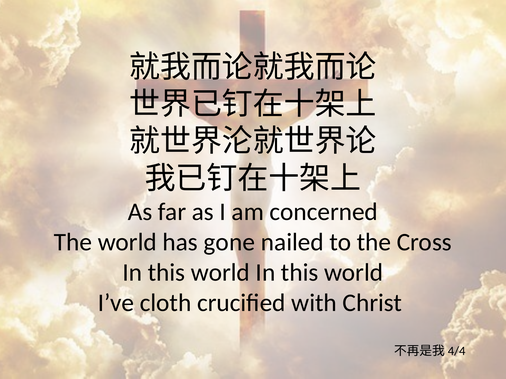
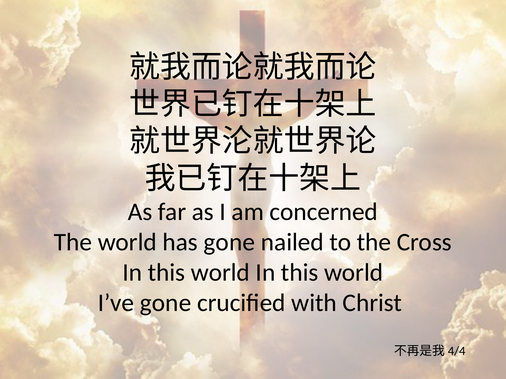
I’ve cloth: cloth -> gone
